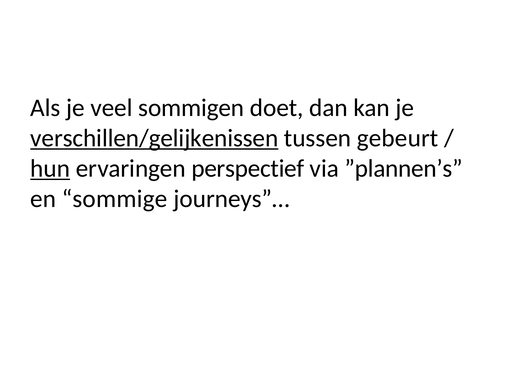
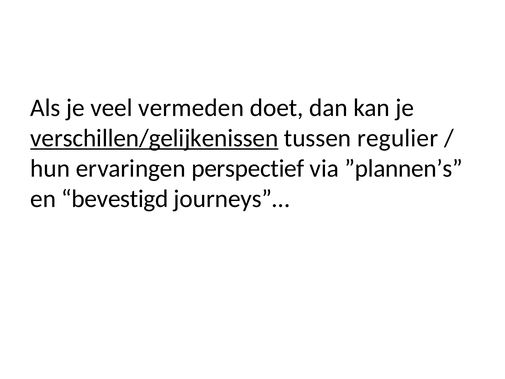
sommigen: sommigen -> vermeden
gebeurt: gebeurt -> regulier
hun underline: present -> none
sommige: sommige -> bevestigd
